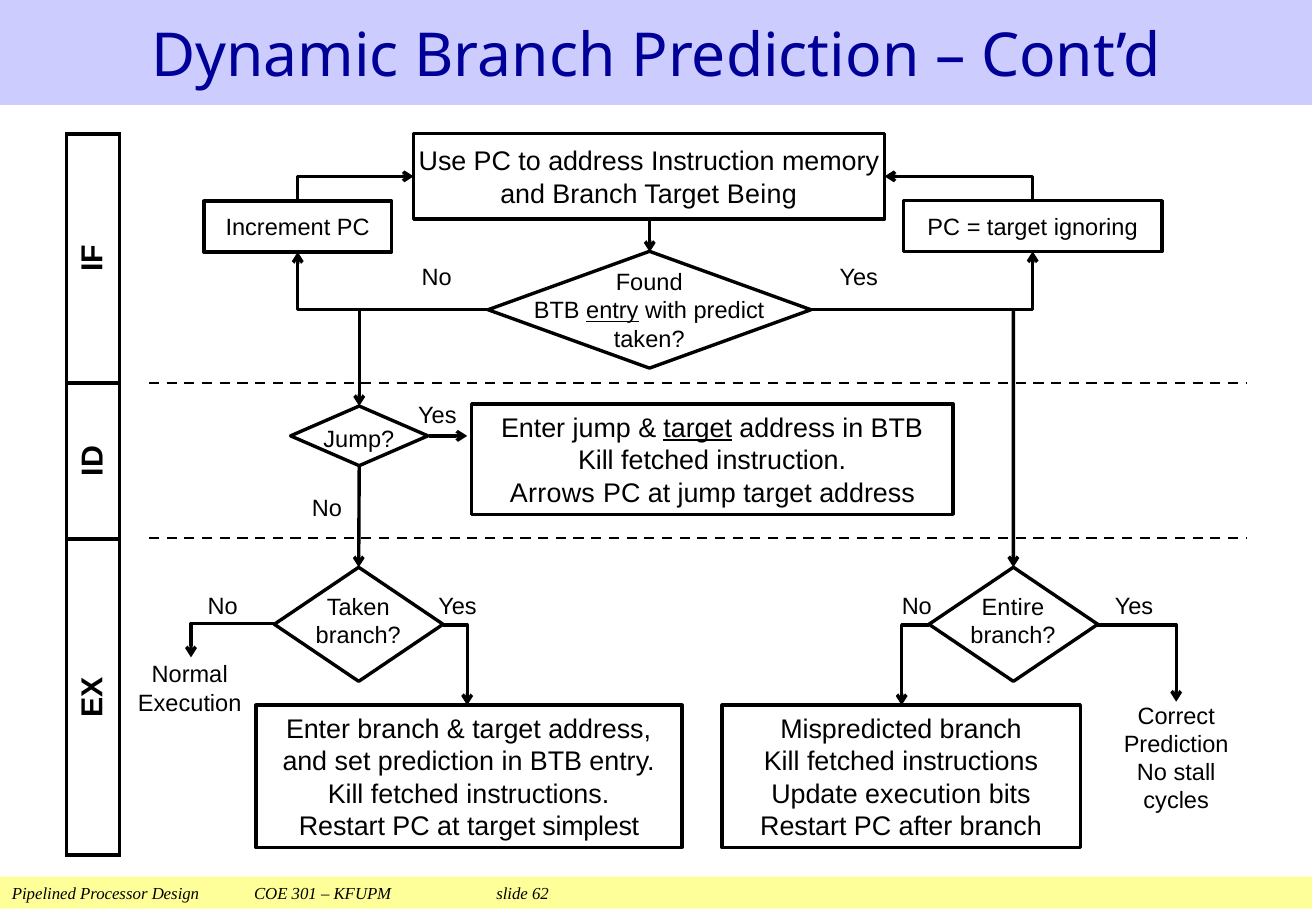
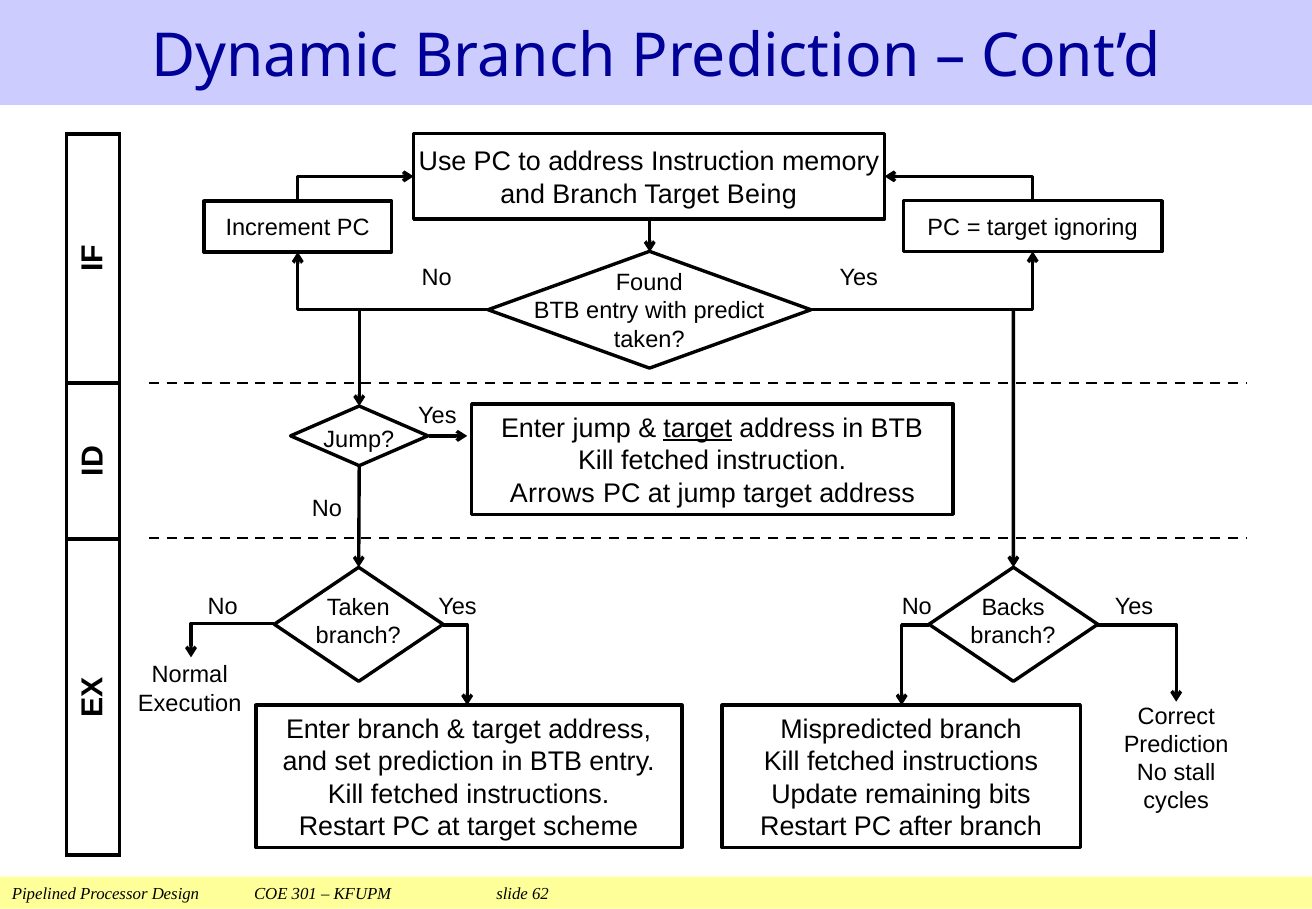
entry at (612, 311) underline: present -> none
Entire: Entire -> Backs
Update execution: execution -> remaining
simplest: simplest -> scheme
